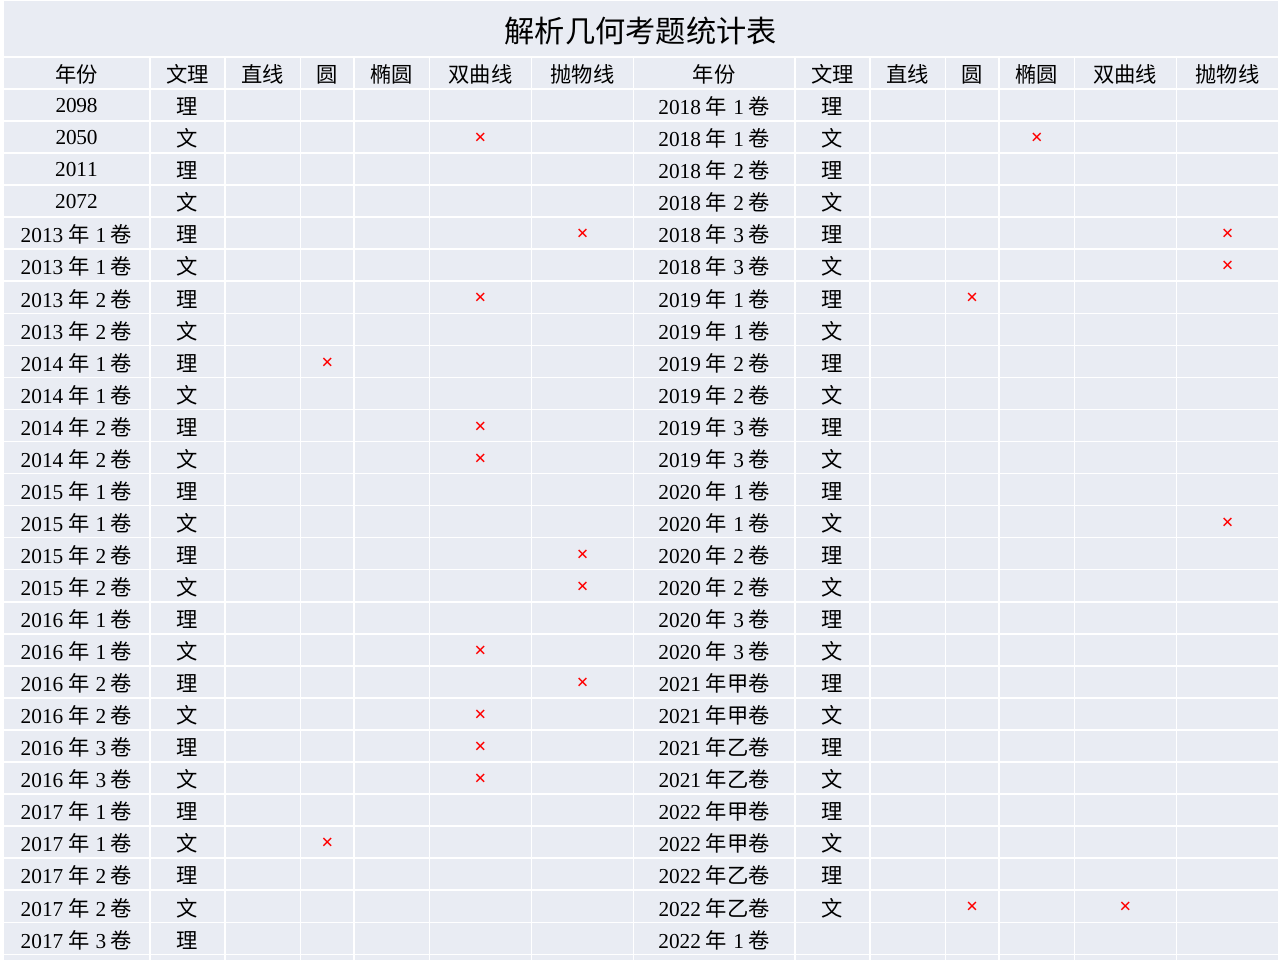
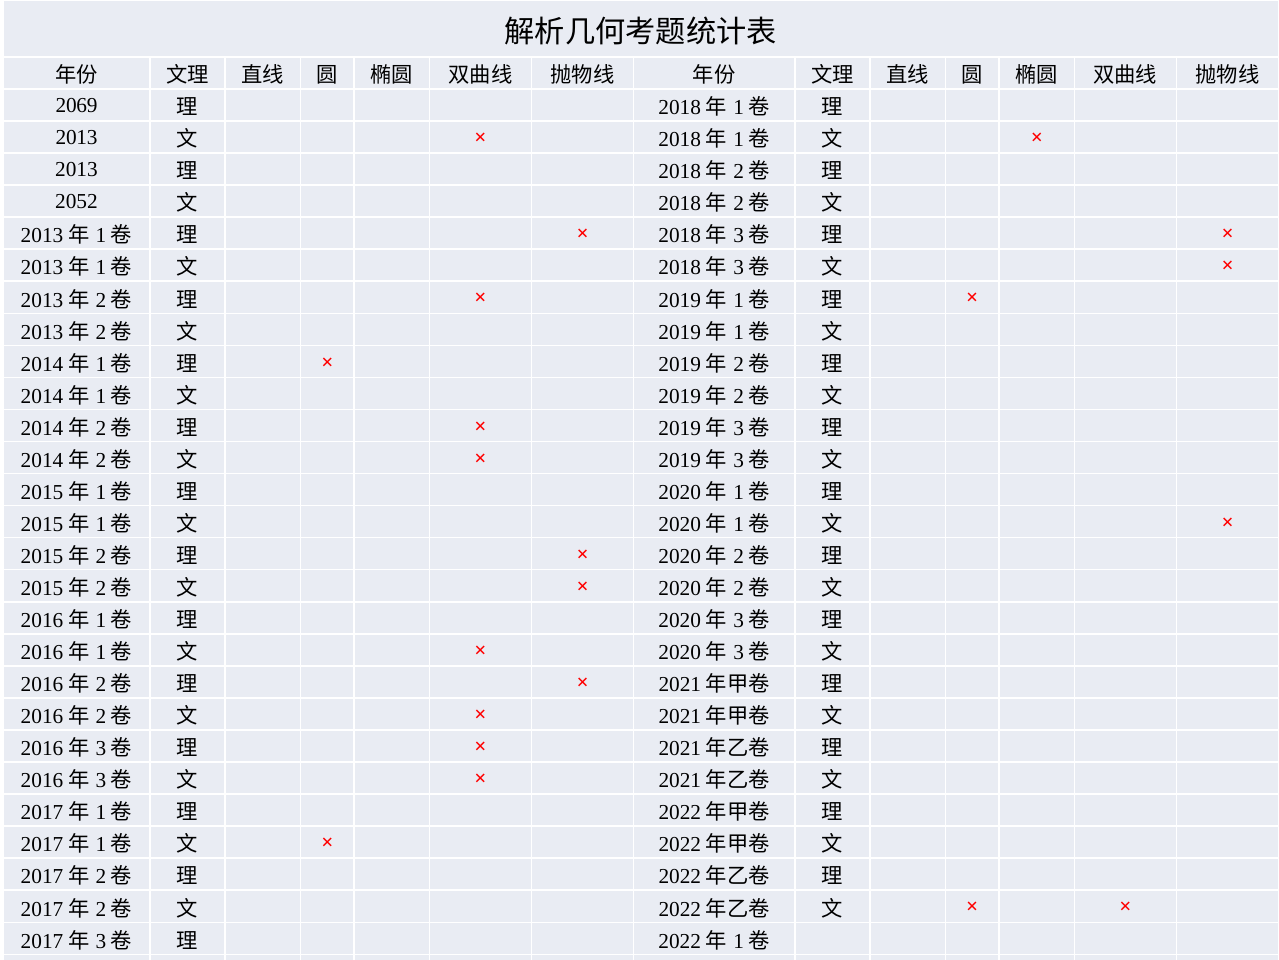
2098: 2098 -> 2069
2050 at (77, 138): 2050 -> 2013
2011 at (76, 170): 2011 -> 2013
2072: 2072 -> 2052
